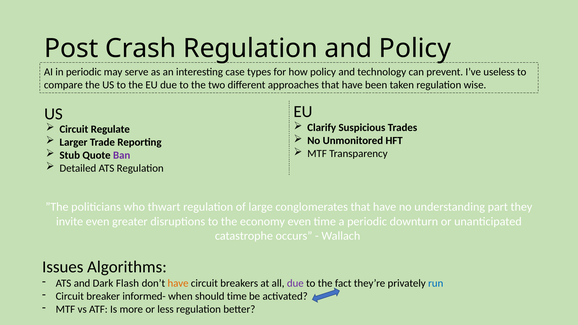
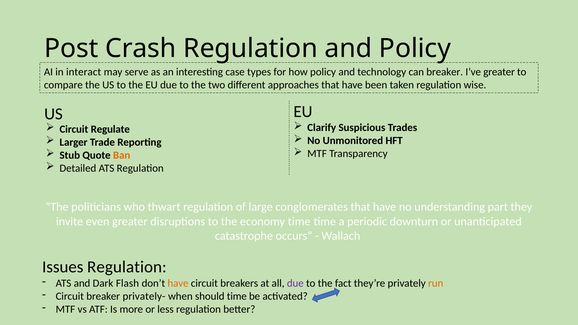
in periodic: periodic -> interact
can prevent: prevent -> breaker
I’ve useless: useless -> greater
Ban colour: purple -> orange
economy even: even -> time
Issues Algorithms: Algorithms -> Regulation
run colour: blue -> orange
informed-: informed- -> privately-
